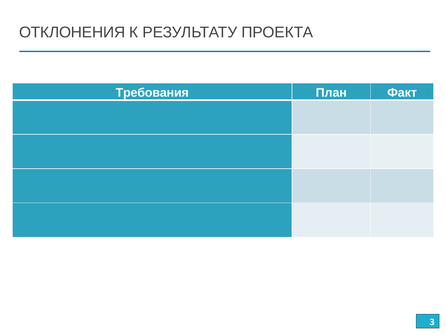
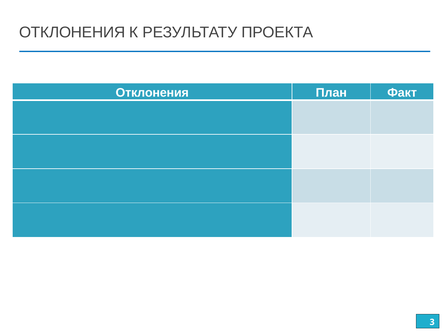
Требования at (152, 93): Требования -> Отклонения
